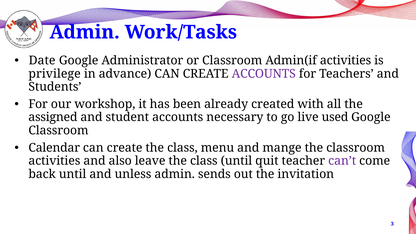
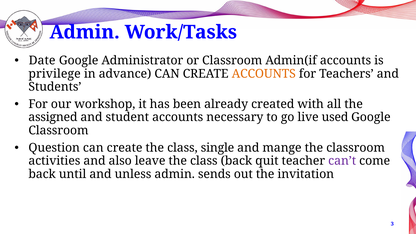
Admin(if activities: activities -> accounts
ACCOUNTS at (264, 74) colour: purple -> orange
Calendar: Calendar -> Question
menu: menu -> single
class until: until -> back
